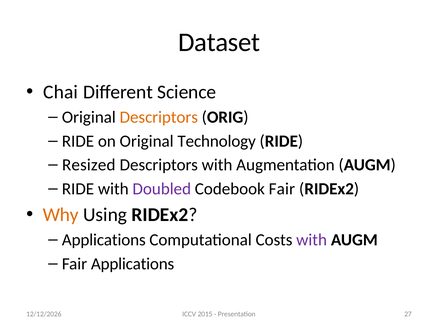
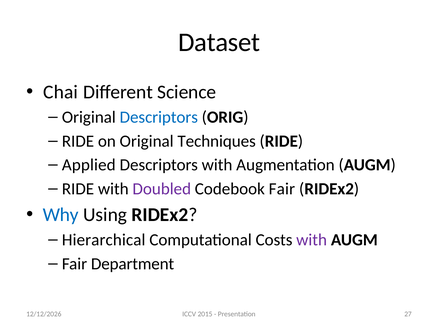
Descriptors at (159, 117) colour: orange -> blue
Technology: Technology -> Techniques
Resized: Resized -> Applied
Why colour: orange -> blue
Applications at (104, 240): Applications -> Hierarchical
Fair Applications: Applications -> Department
